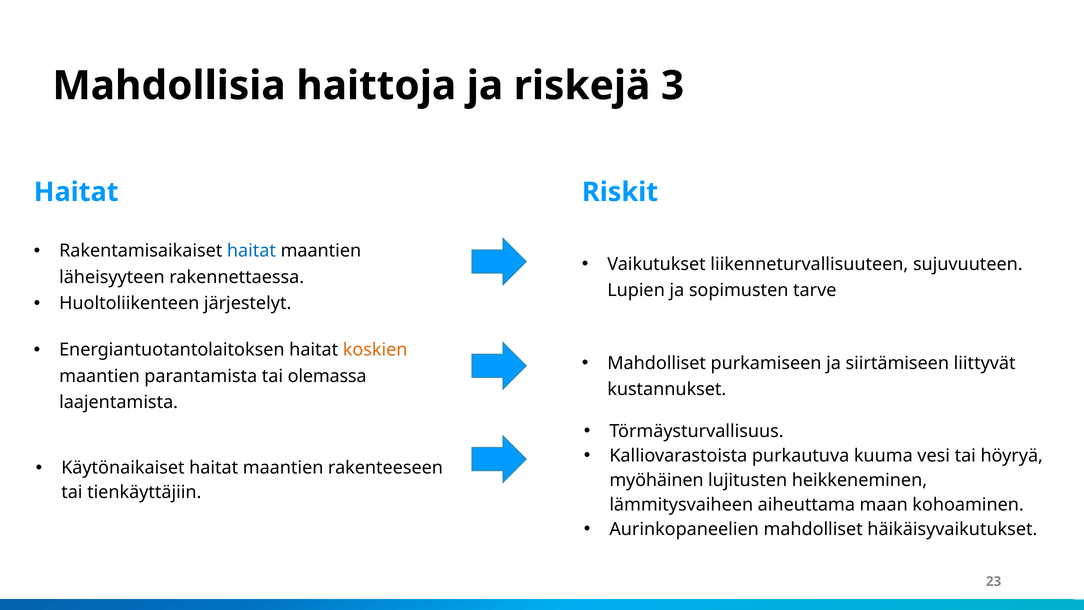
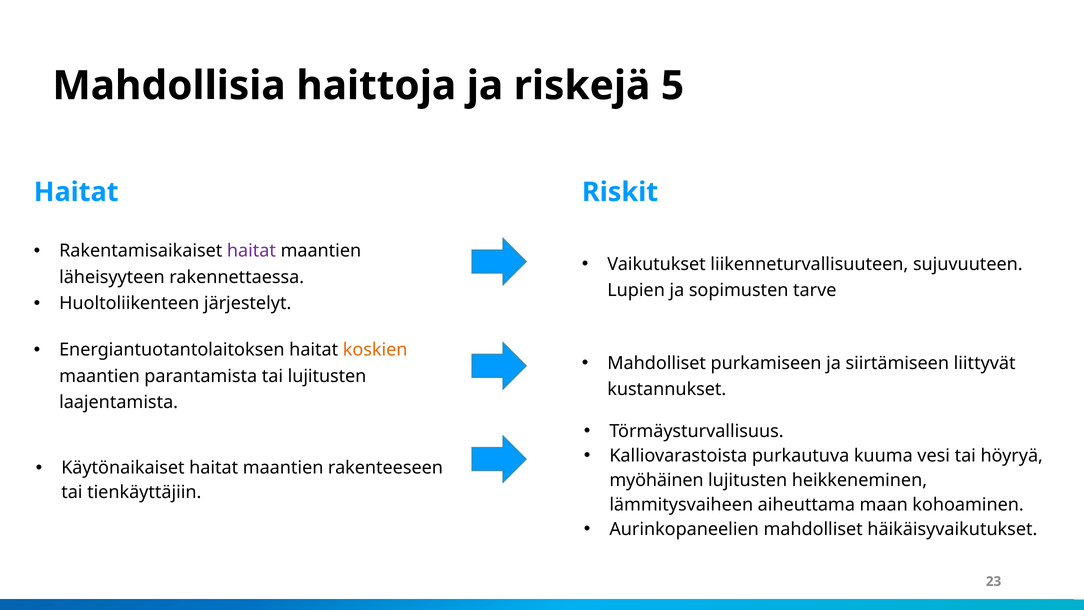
3: 3 -> 5
haitat at (251, 251) colour: blue -> purple
tai olemassa: olemassa -> lujitusten
